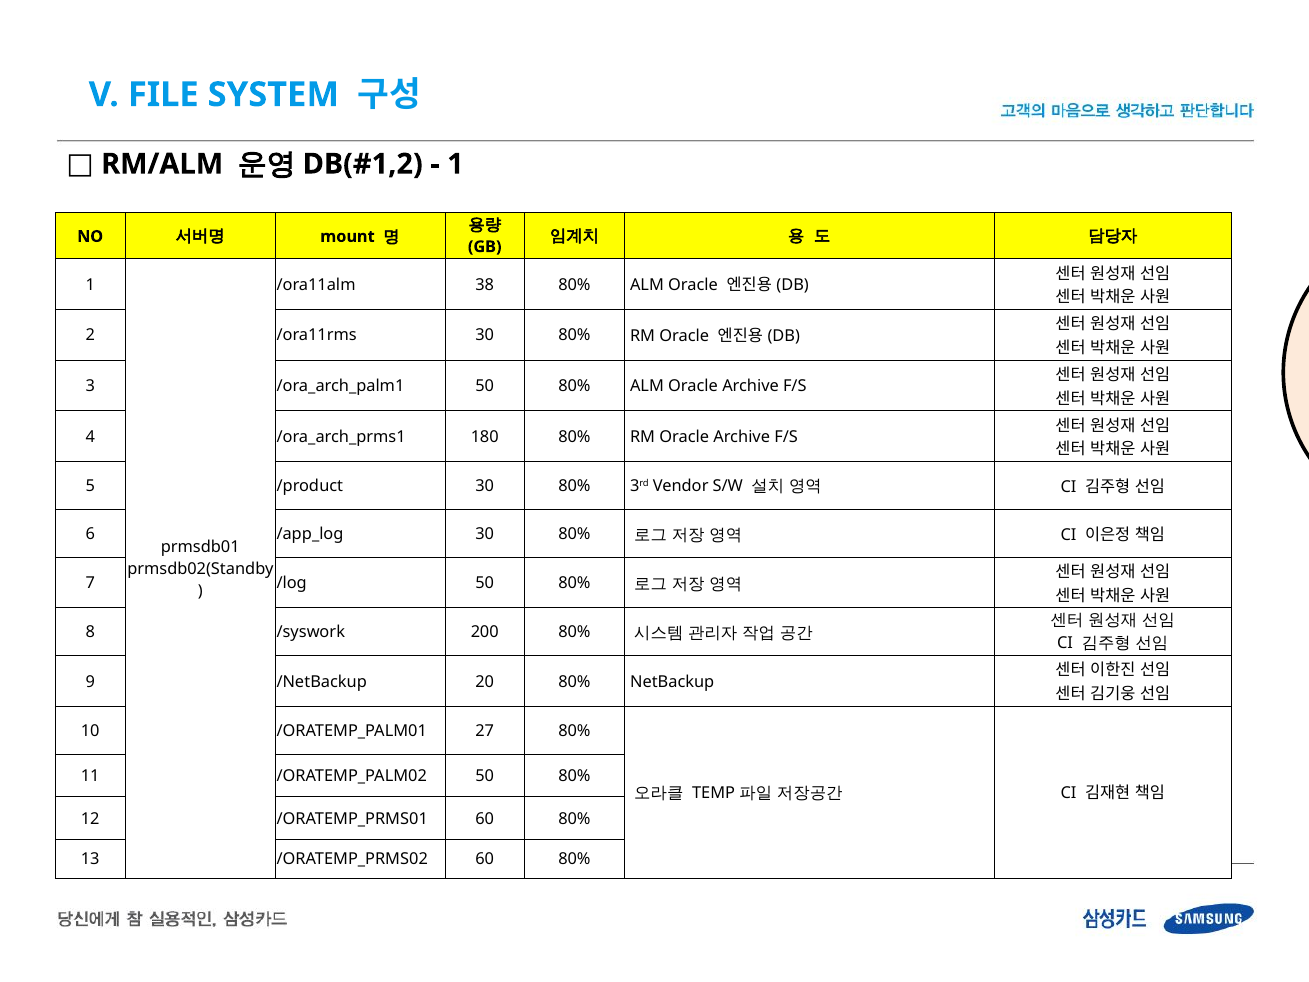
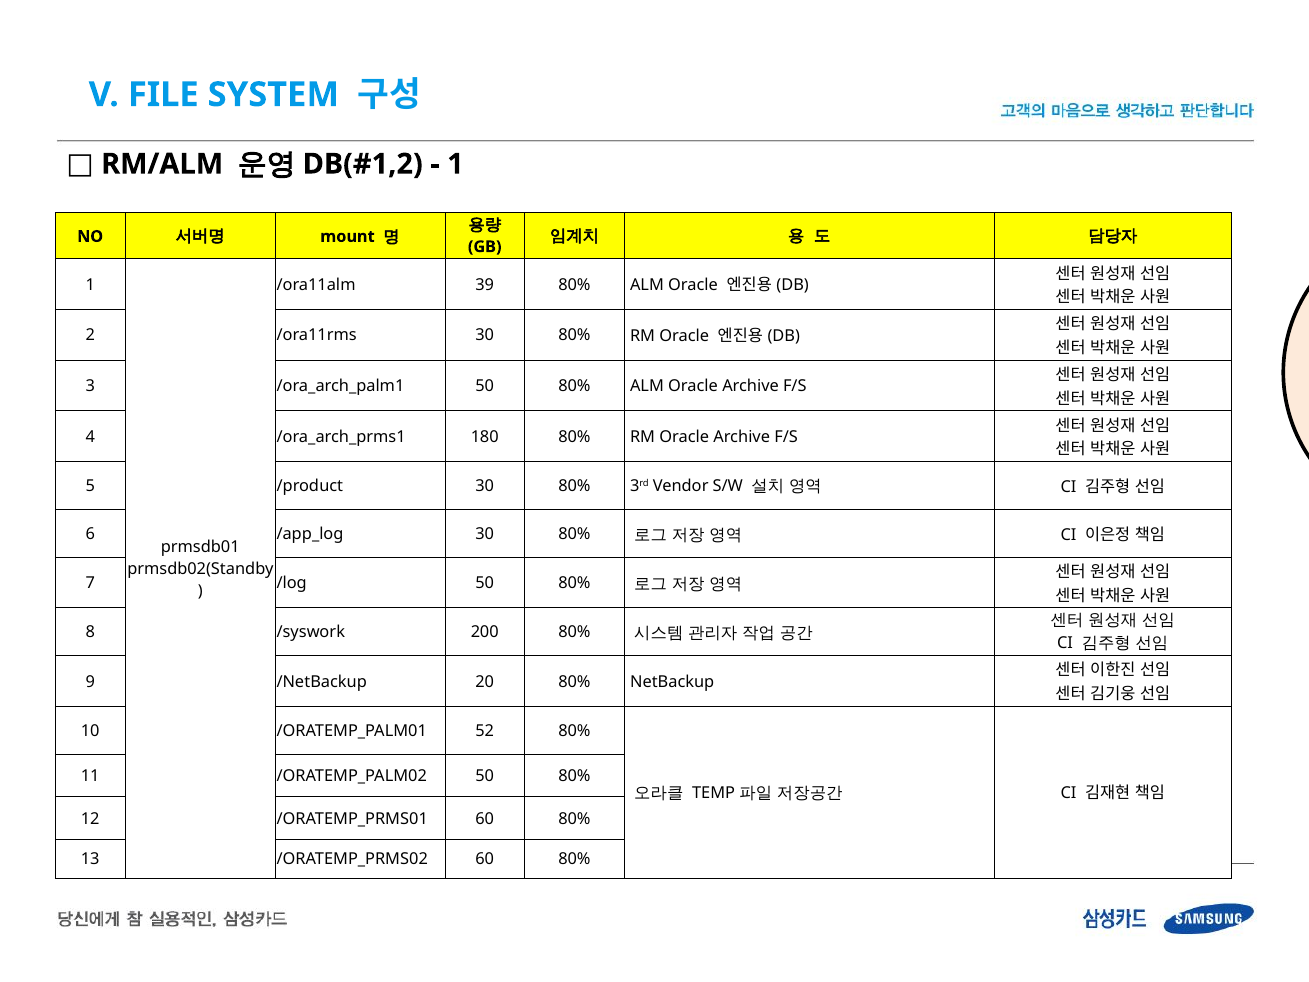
38: 38 -> 39
27: 27 -> 52
